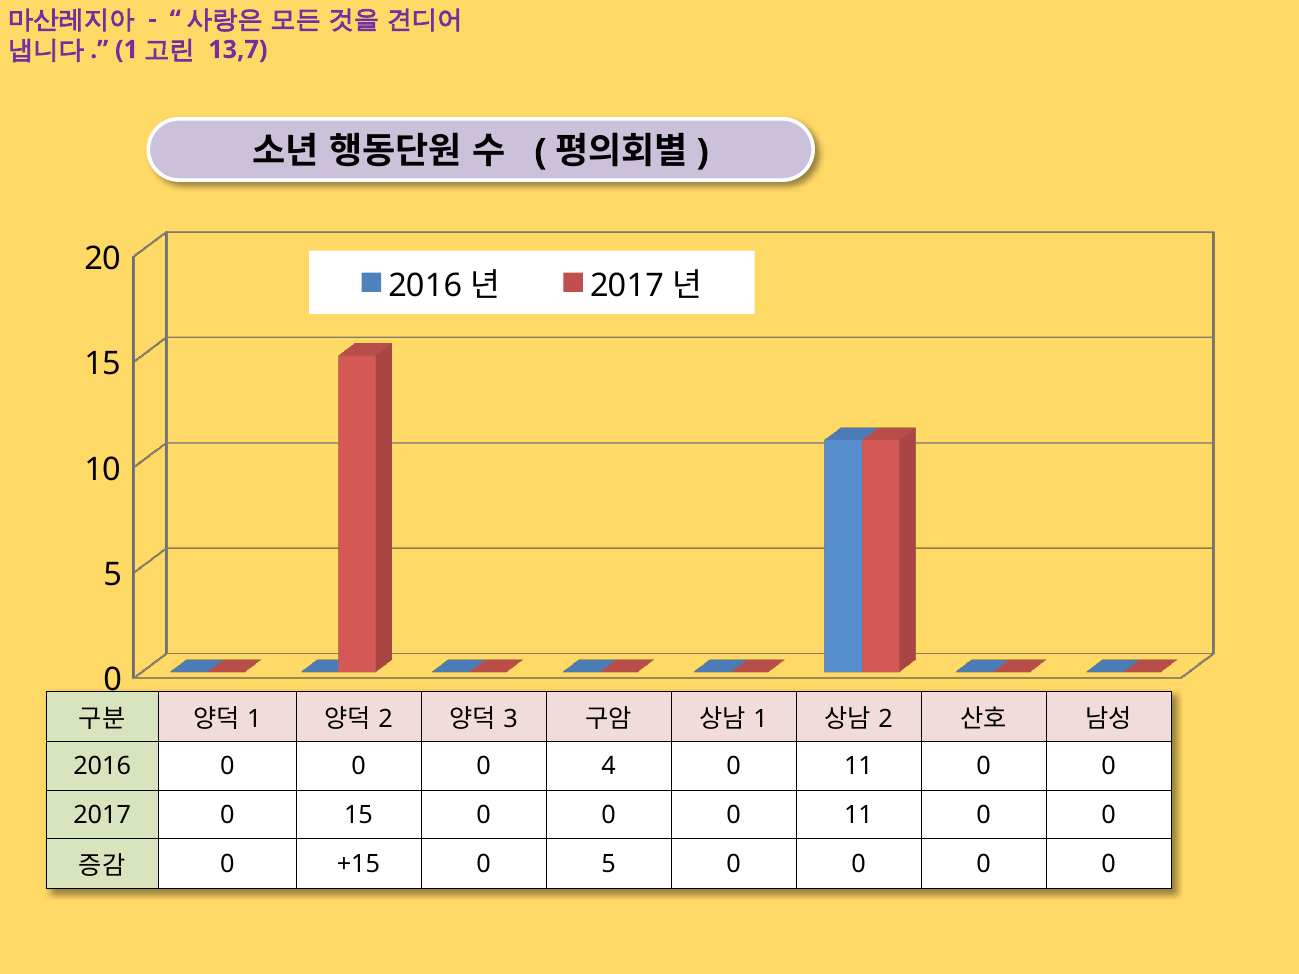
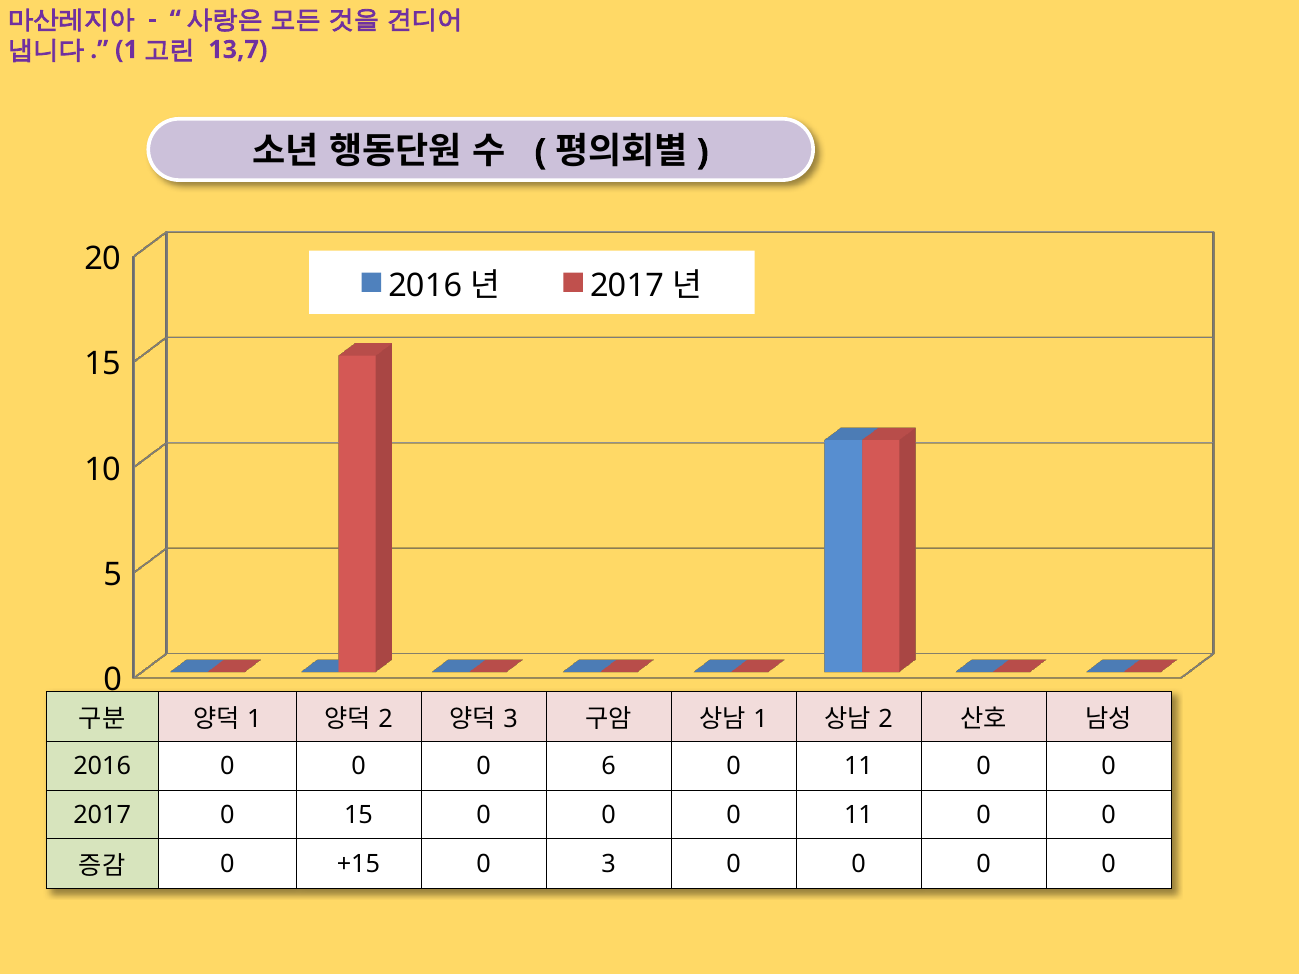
4: 4 -> 6
+15 0 5: 5 -> 3
